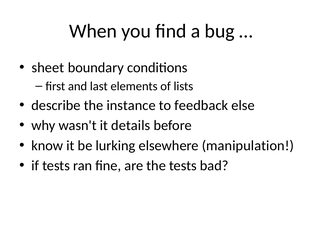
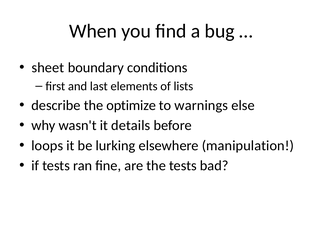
instance: instance -> optimize
feedback: feedback -> warnings
know: know -> loops
